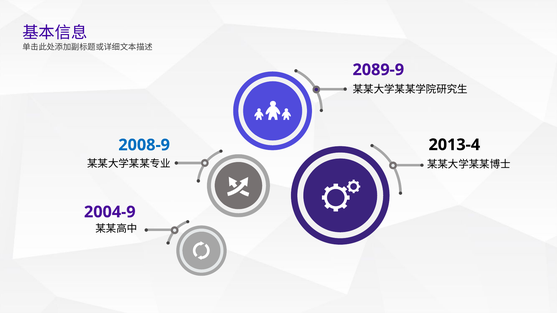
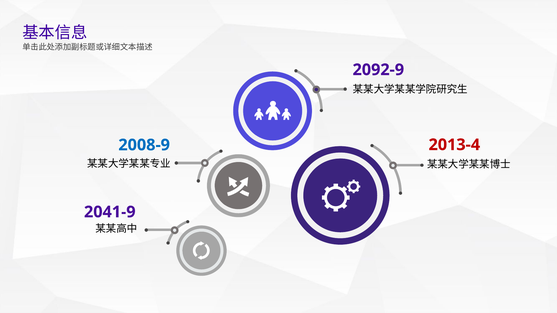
2089-9: 2089-9 -> 2092-9
2013-4 colour: black -> red
2004-9: 2004-9 -> 2041-9
